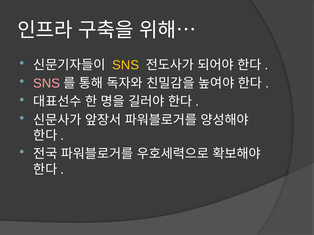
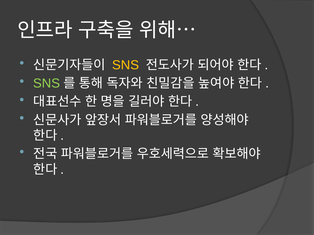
SNS at (47, 84) colour: pink -> light green
